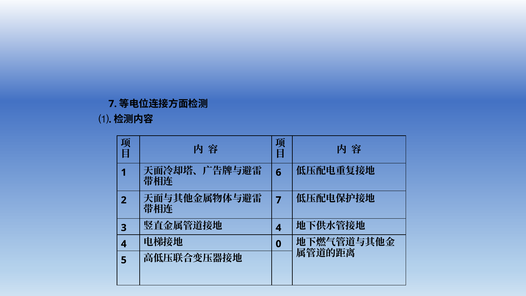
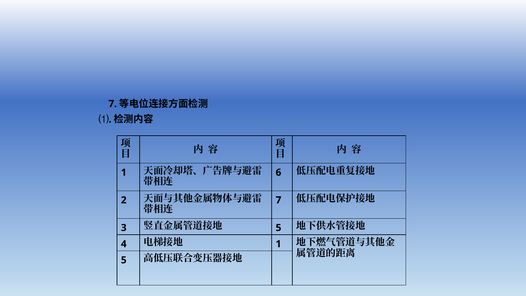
4 at (278, 228): 4 -> 5
0 at (278, 244): 0 -> 1
